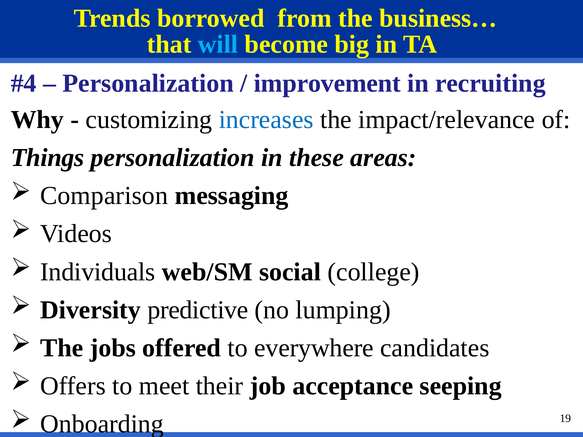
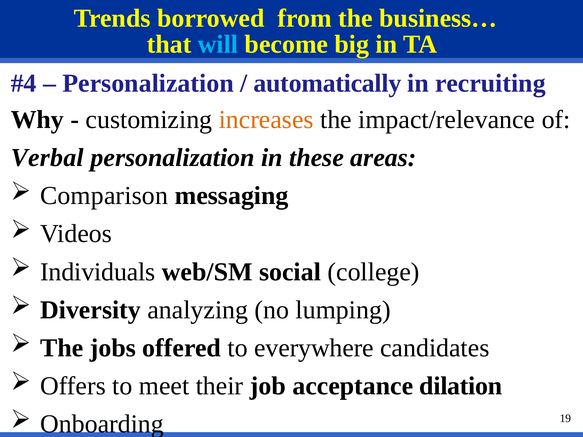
improvement: improvement -> automatically
increases colour: blue -> orange
Things: Things -> Verbal
predictive: predictive -> analyzing
seeping: seeping -> dilation
